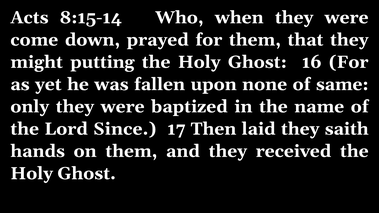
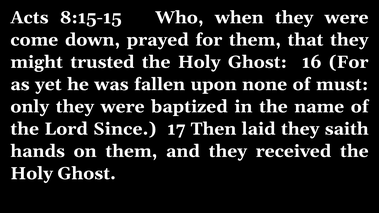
8:15-14: 8:15-14 -> 8:15-15
putting: putting -> trusted
same: same -> must
